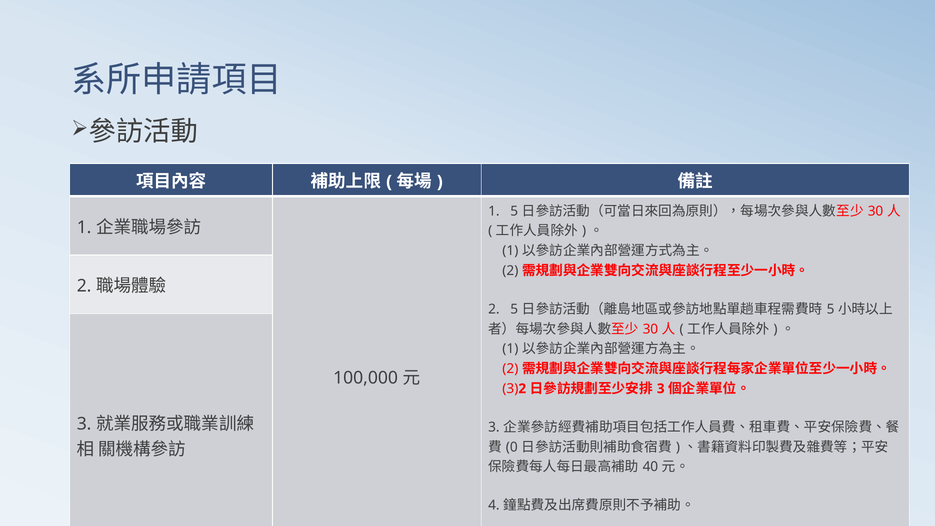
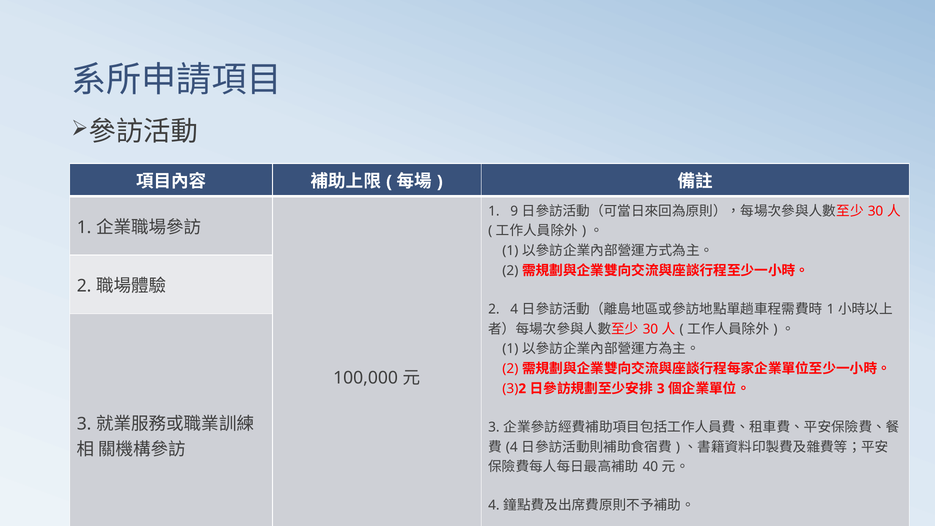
1 5: 5 -> 9
2 5: 5 -> 4
5 at (831, 309): 5 -> 1
0 at (512, 447): 0 -> 4
